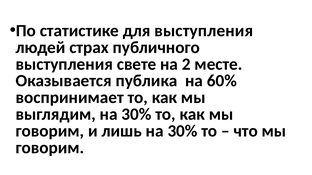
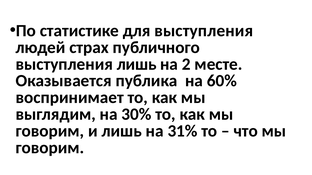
выступления свете: свете -> лишь
лишь на 30%: 30% -> 31%
